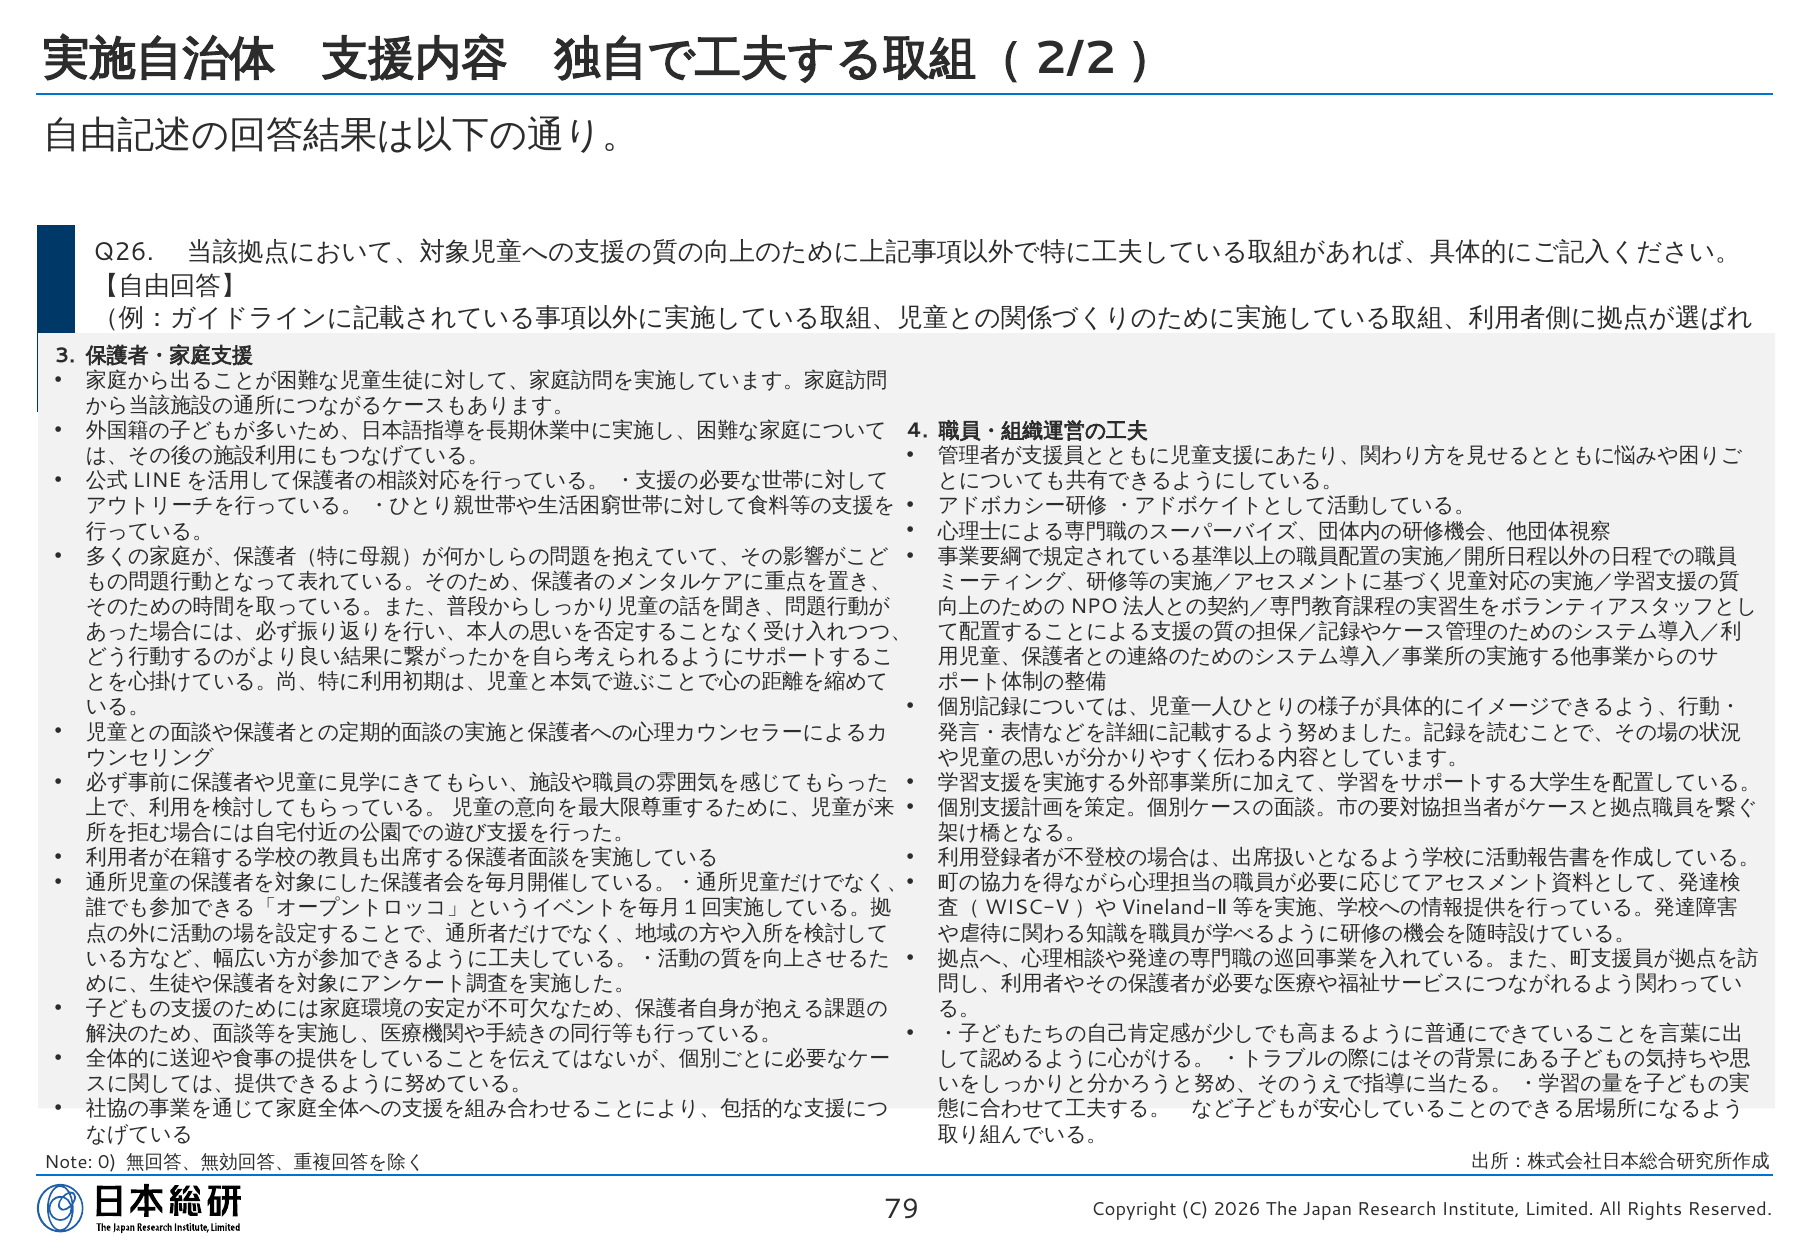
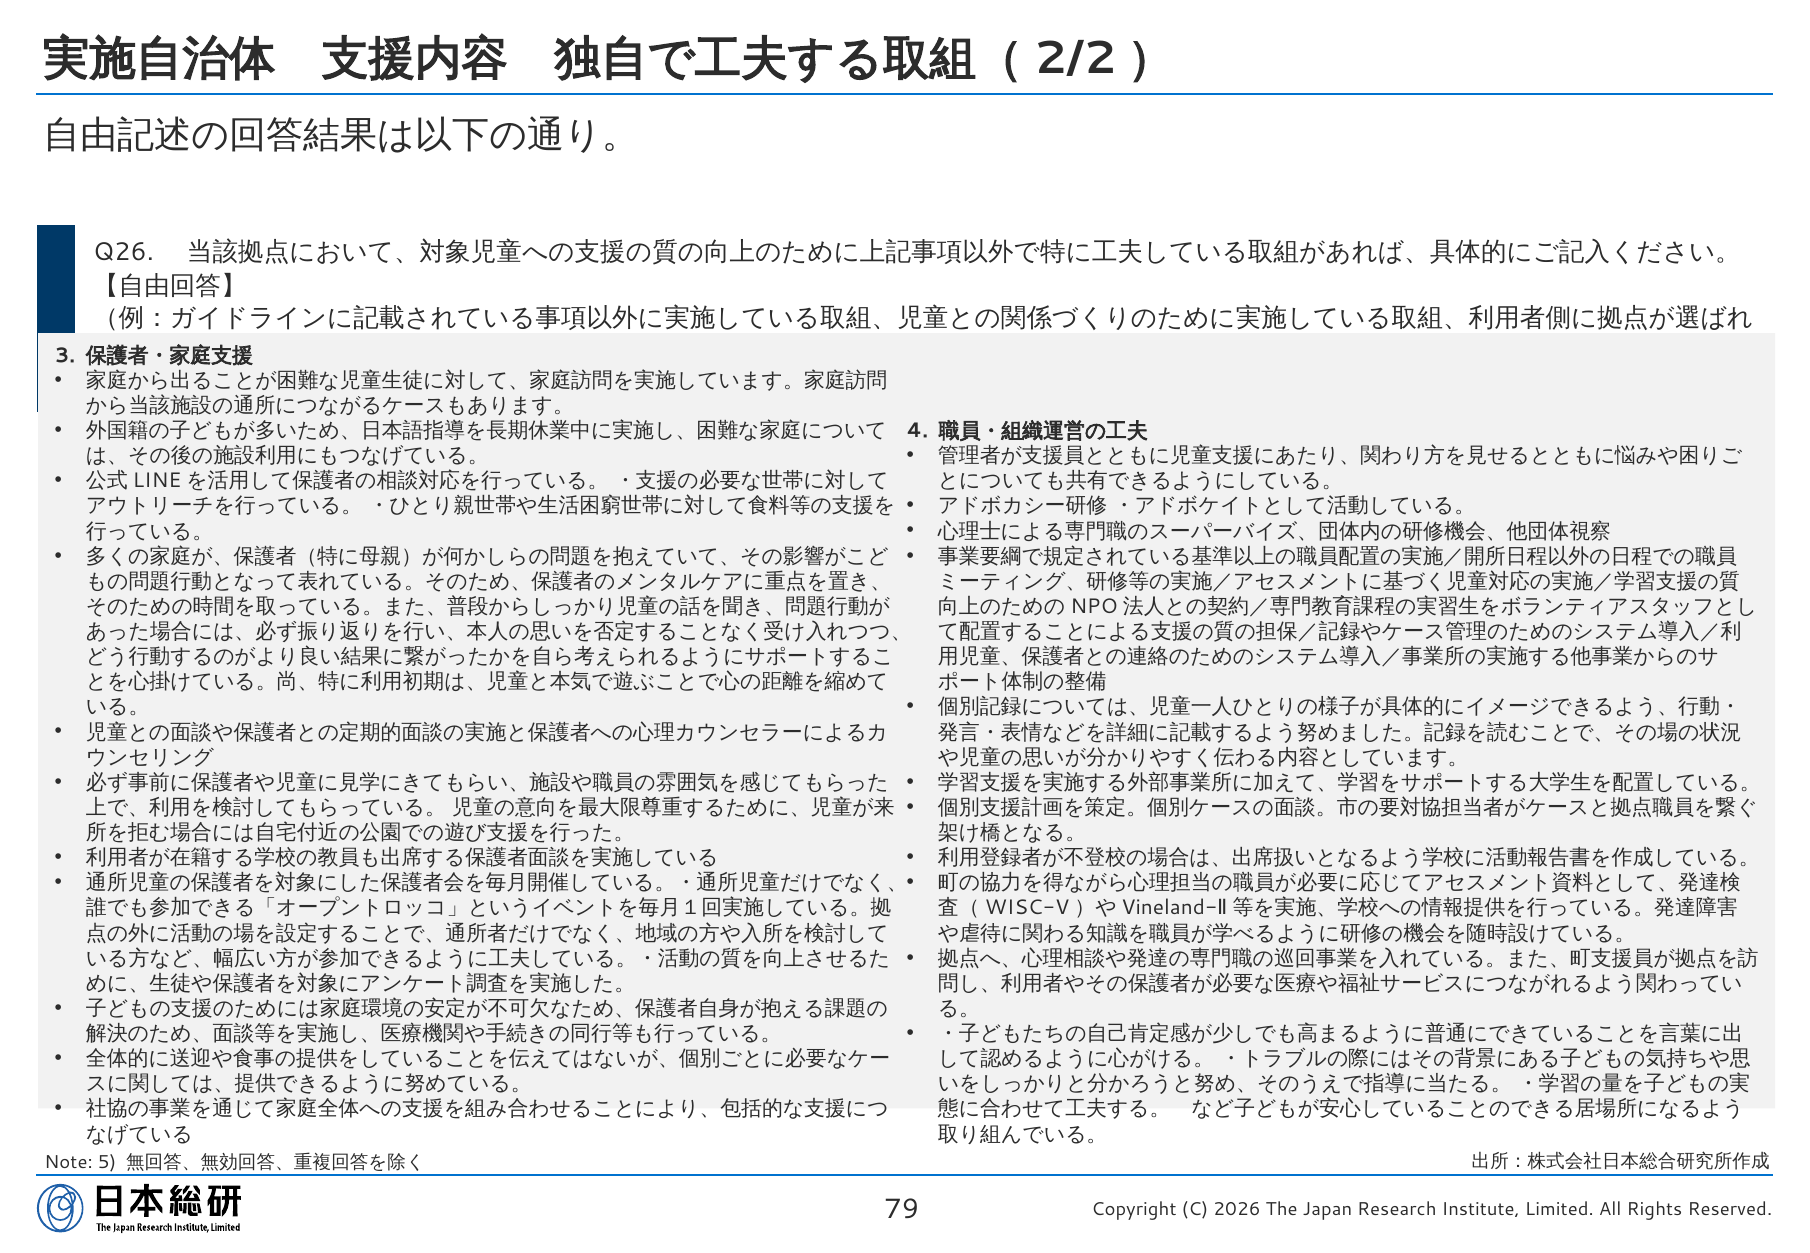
0: 0 -> 5
